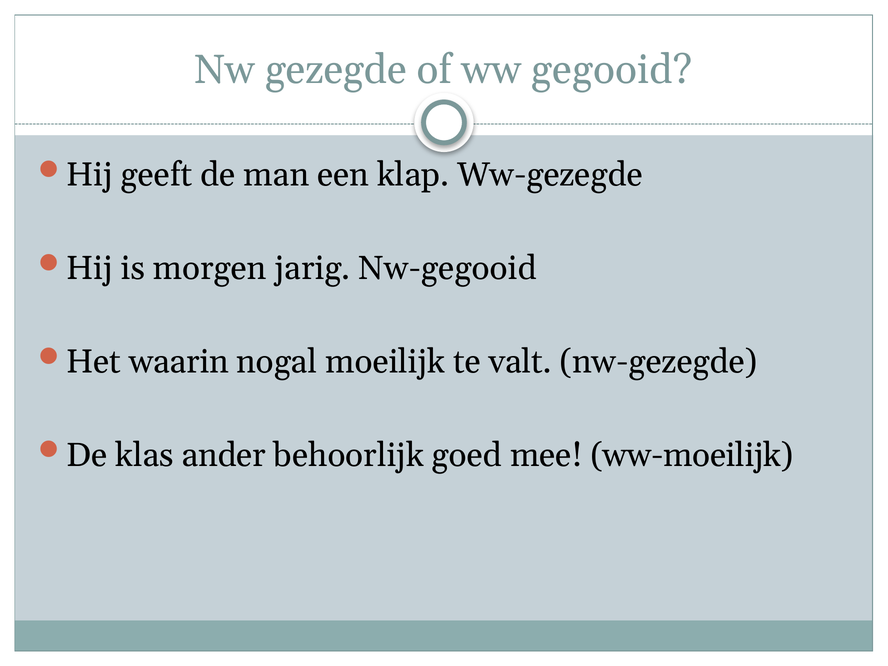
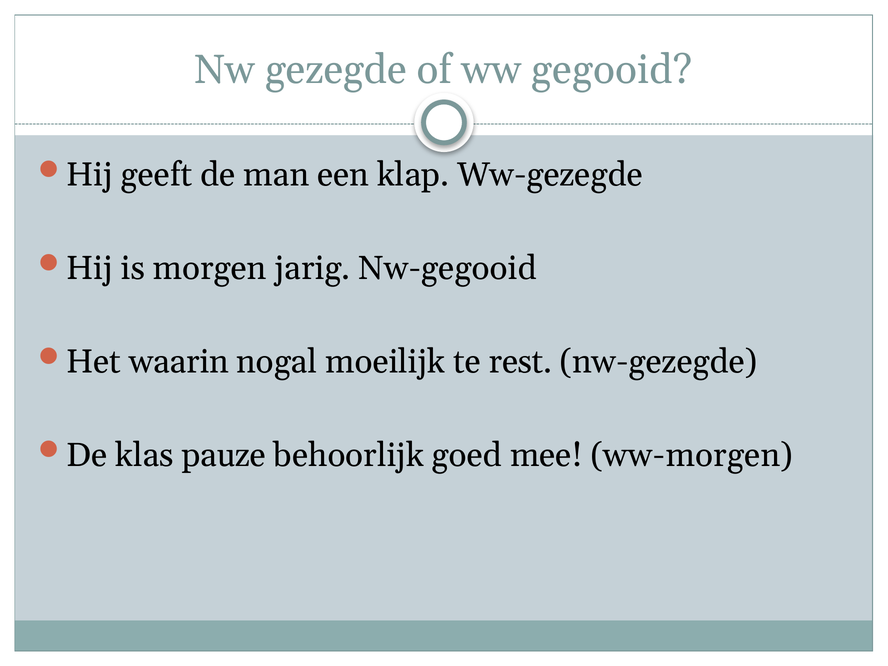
valt: valt -> rest
ander: ander -> pauze
ww-moeilijk: ww-moeilijk -> ww-morgen
